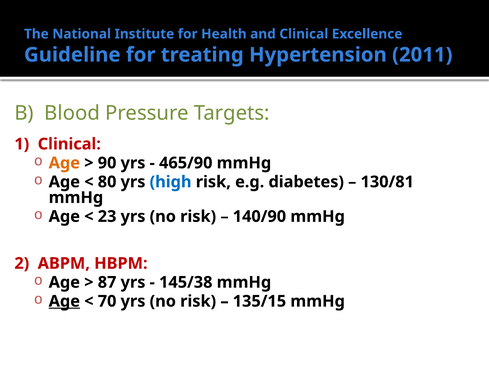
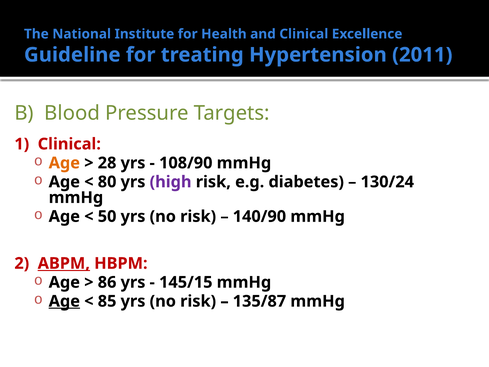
90: 90 -> 28
465/90: 465/90 -> 108/90
high colour: blue -> purple
130/81: 130/81 -> 130/24
23: 23 -> 50
ABPM underline: none -> present
87: 87 -> 86
145/38: 145/38 -> 145/15
70: 70 -> 85
135/15: 135/15 -> 135/87
